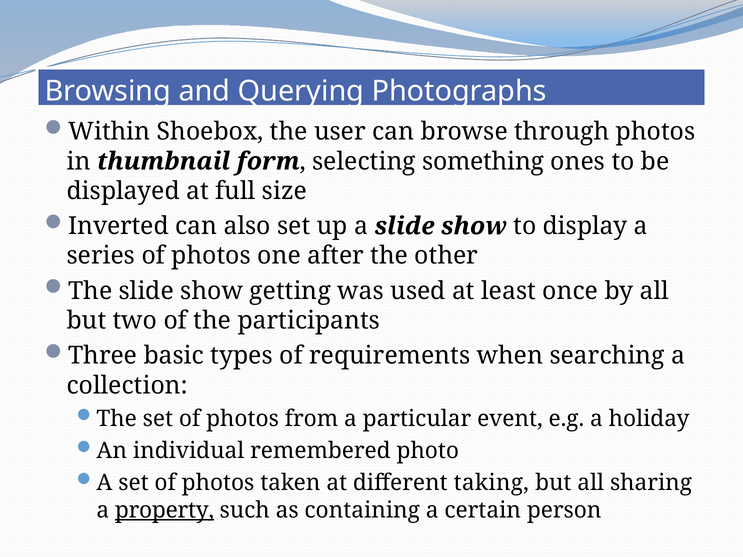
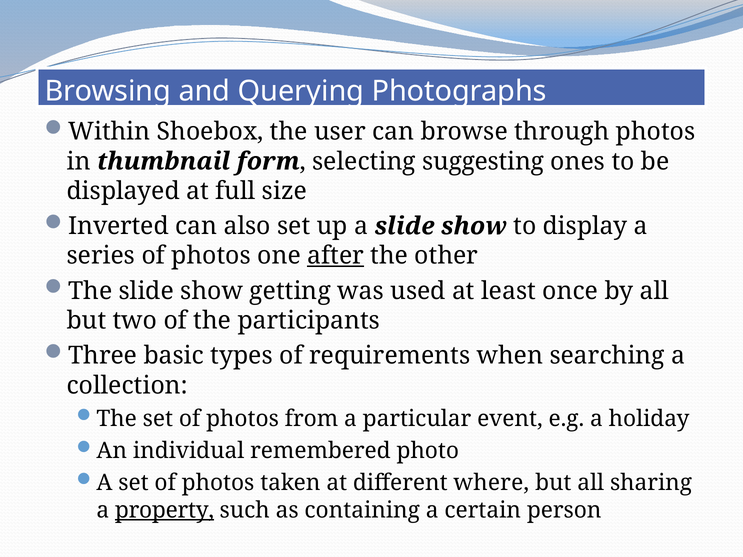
something: something -> suggesting
after underline: none -> present
taking: taking -> where
